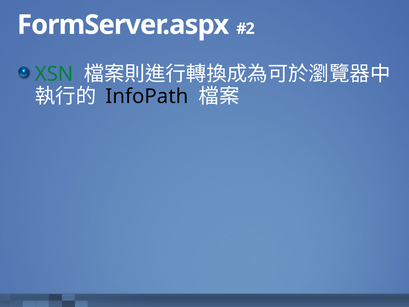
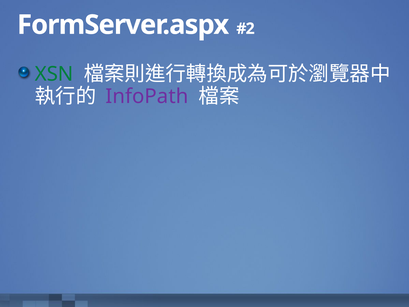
InfoPath colour: black -> purple
